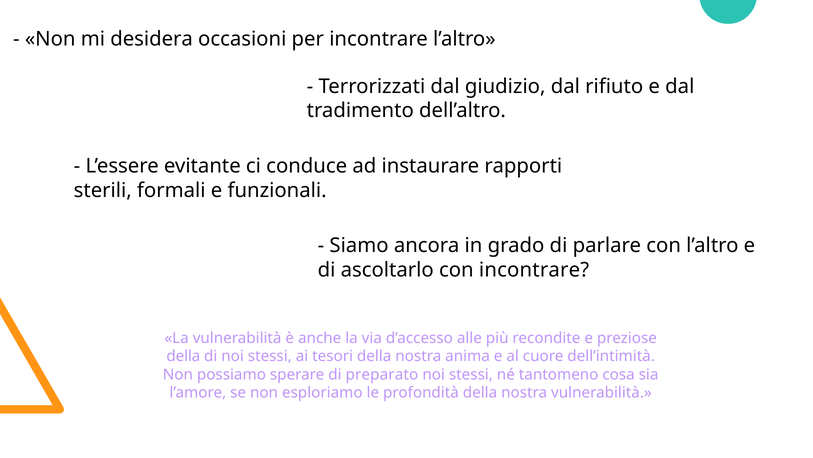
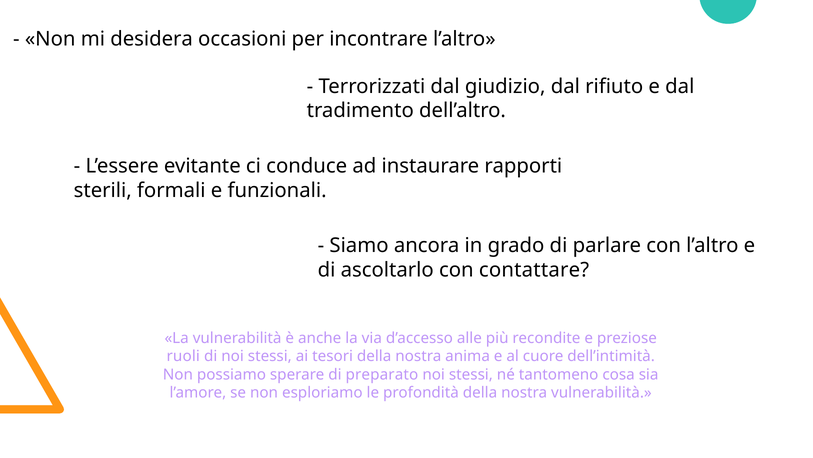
con incontrare: incontrare -> contattare
della at (183, 356): della -> ruoli
